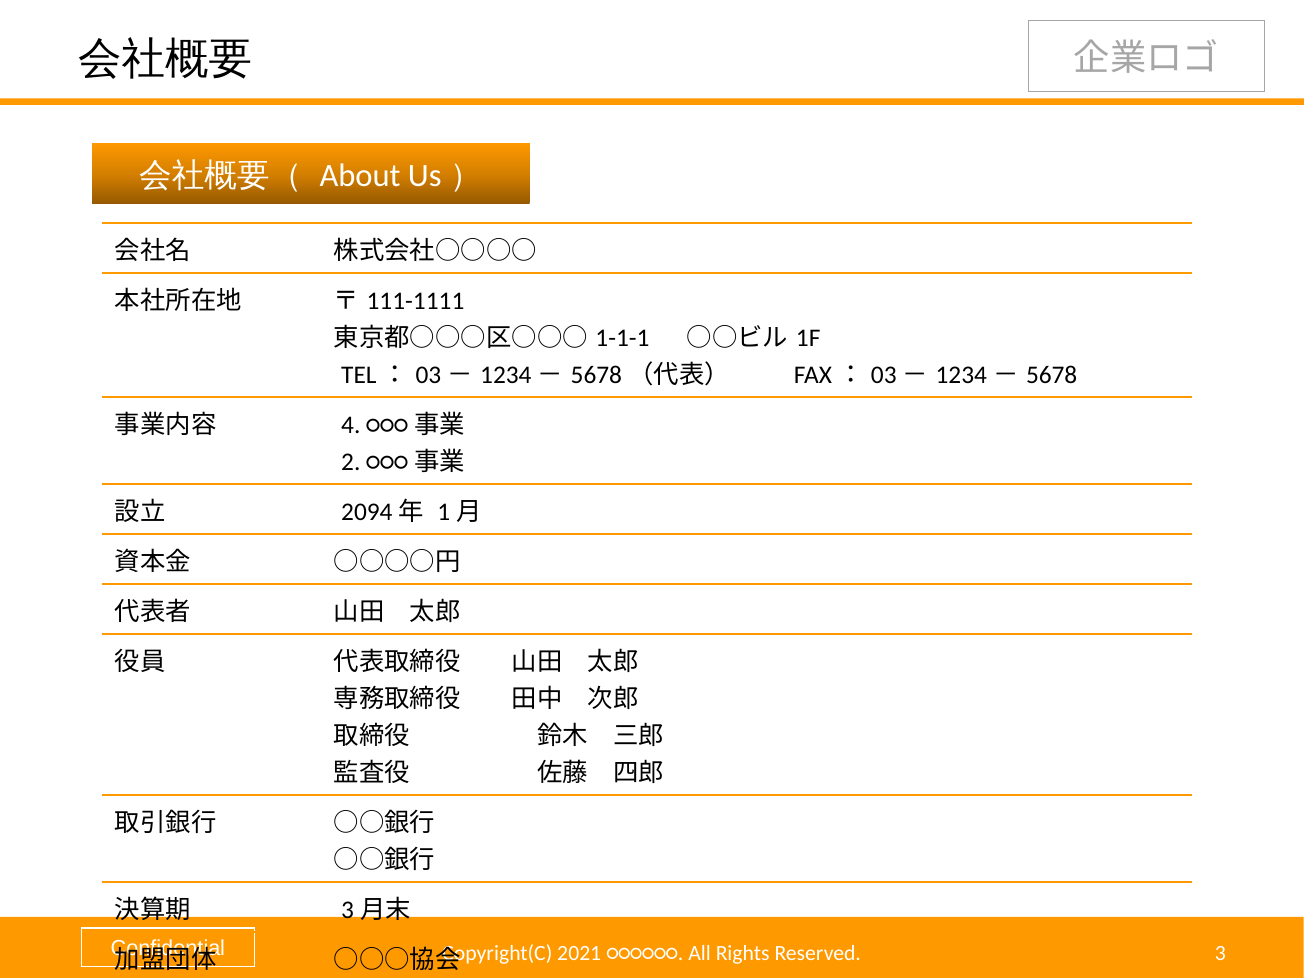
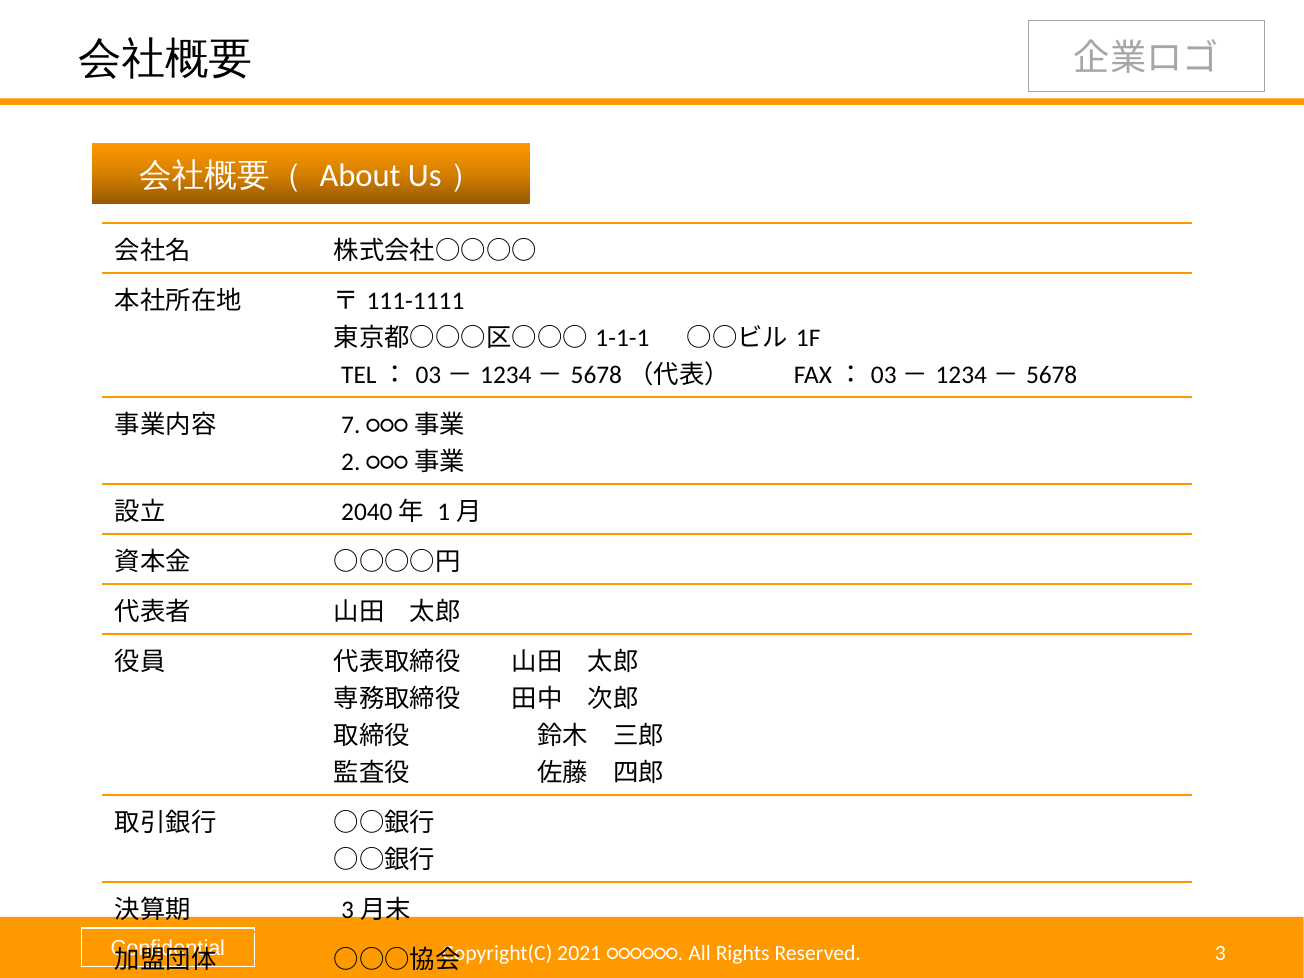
4: 4 -> 7
2094: 2094 -> 2040
